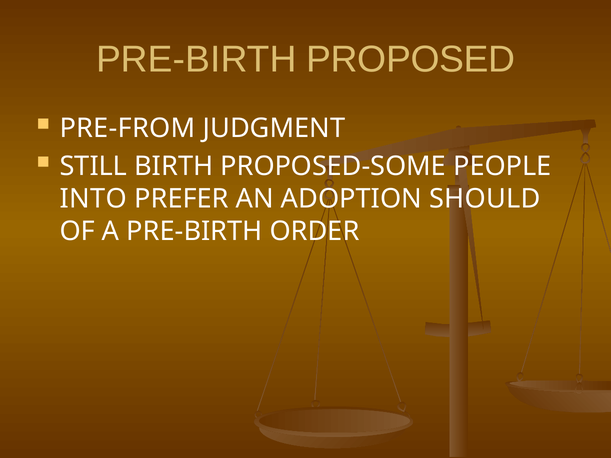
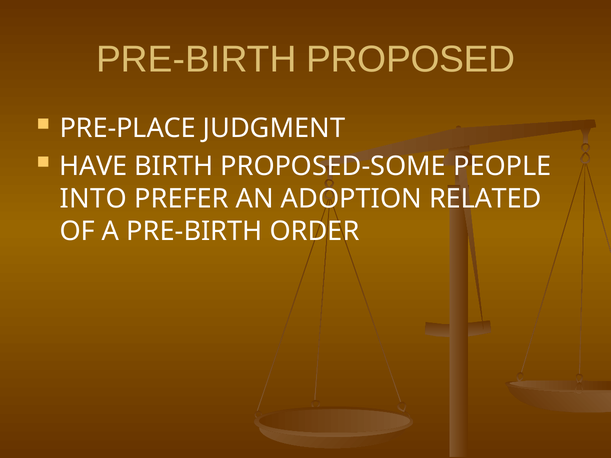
PRE-FROM: PRE-FROM -> PRE-PLACE
STILL: STILL -> HAVE
SHOULD: SHOULD -> RELATED
